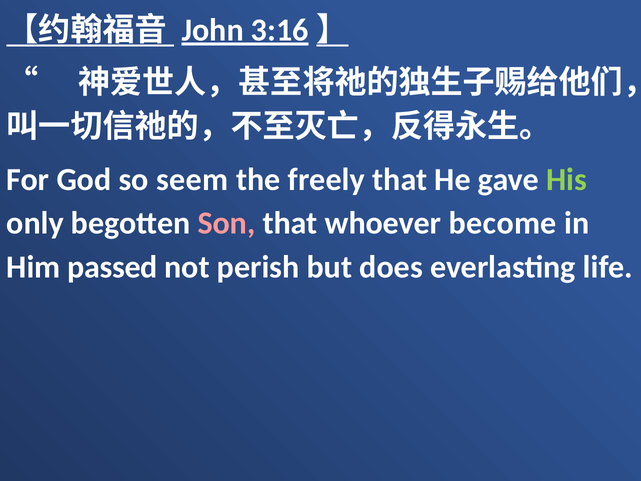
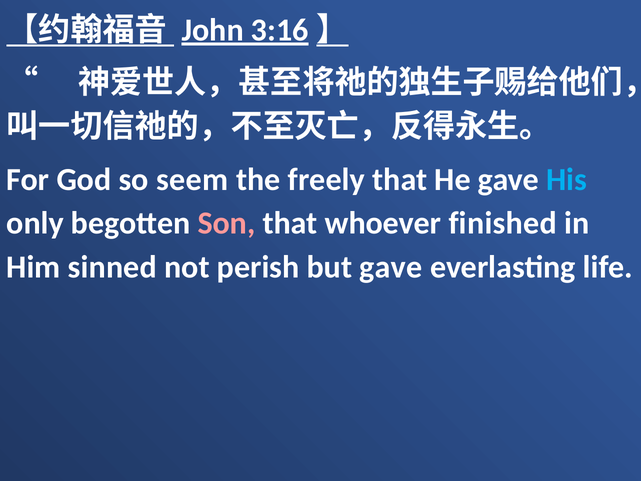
His colour: light green -> light blue
become: become -> finished
passed: passed -> sinned
but does: does -> gave
